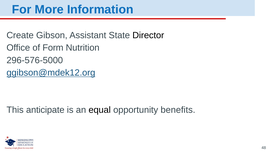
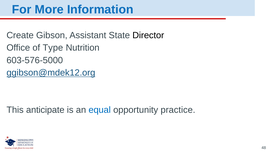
Form: Form -> Type
296-576-5000: 296-576-5000 -> 603-576-5000
equal colour: black -> blue
benefits: benefits -> practice
